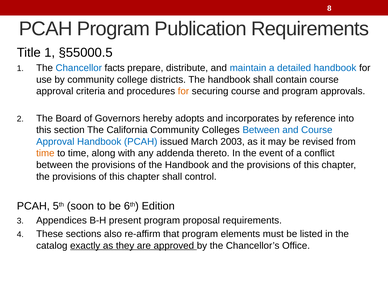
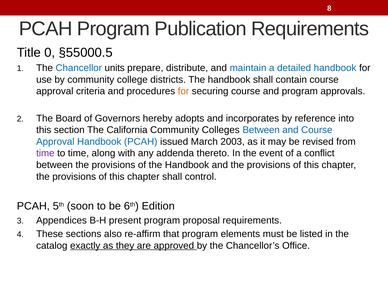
Title 1: 1 -> 0
facts: facts -> units
time at (45, 153) colour: orange -> purple
